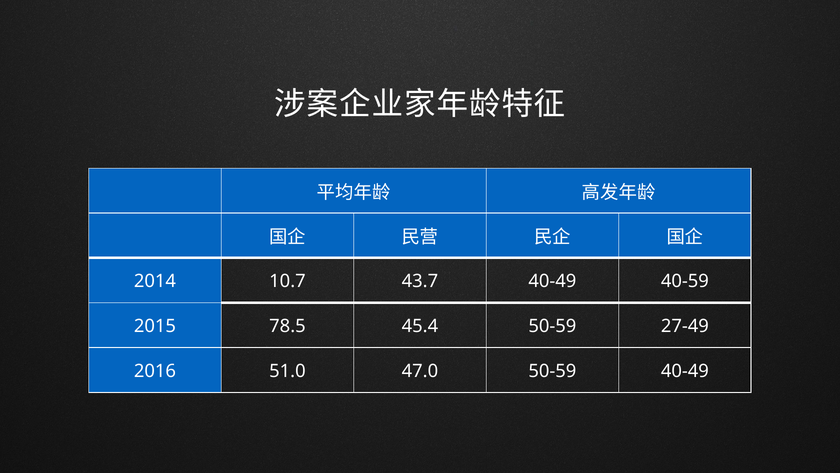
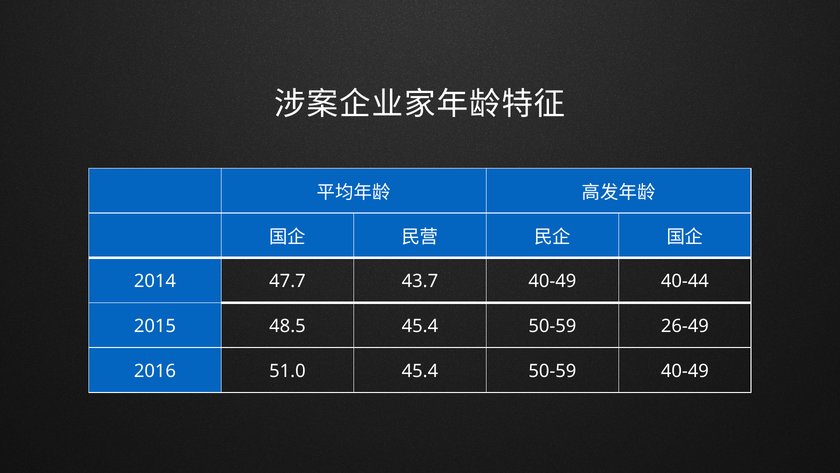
10.7: 10.7 -> 47.7
40-59: 40-59 -> 40-44
78.5: 78.5 -> 48.5
27-49: 27-49 -> 26-49
51.0 47.0: 47.0 -> 45.4
